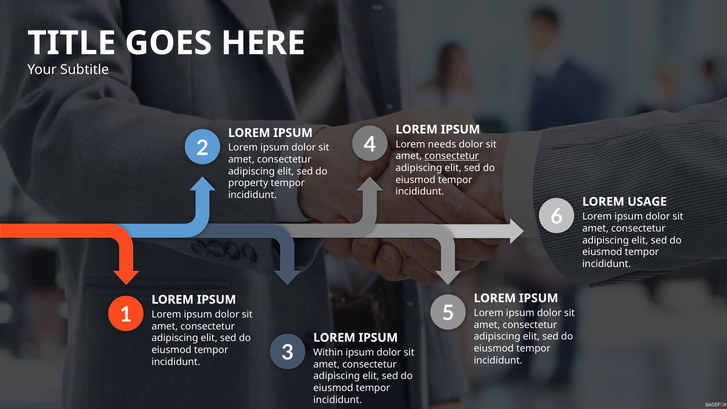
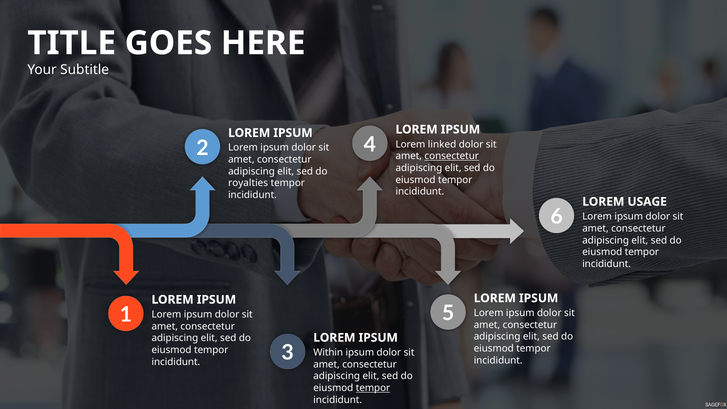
needs: needs -> linked
property: property -> royalties
tempor at (373, 388) underline: none -> present
